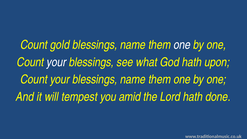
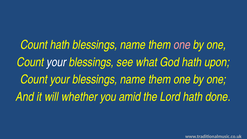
Count gold: gold -> hath
one at (182, 45) colour: white -> pink
tempest: tempest -> whether
